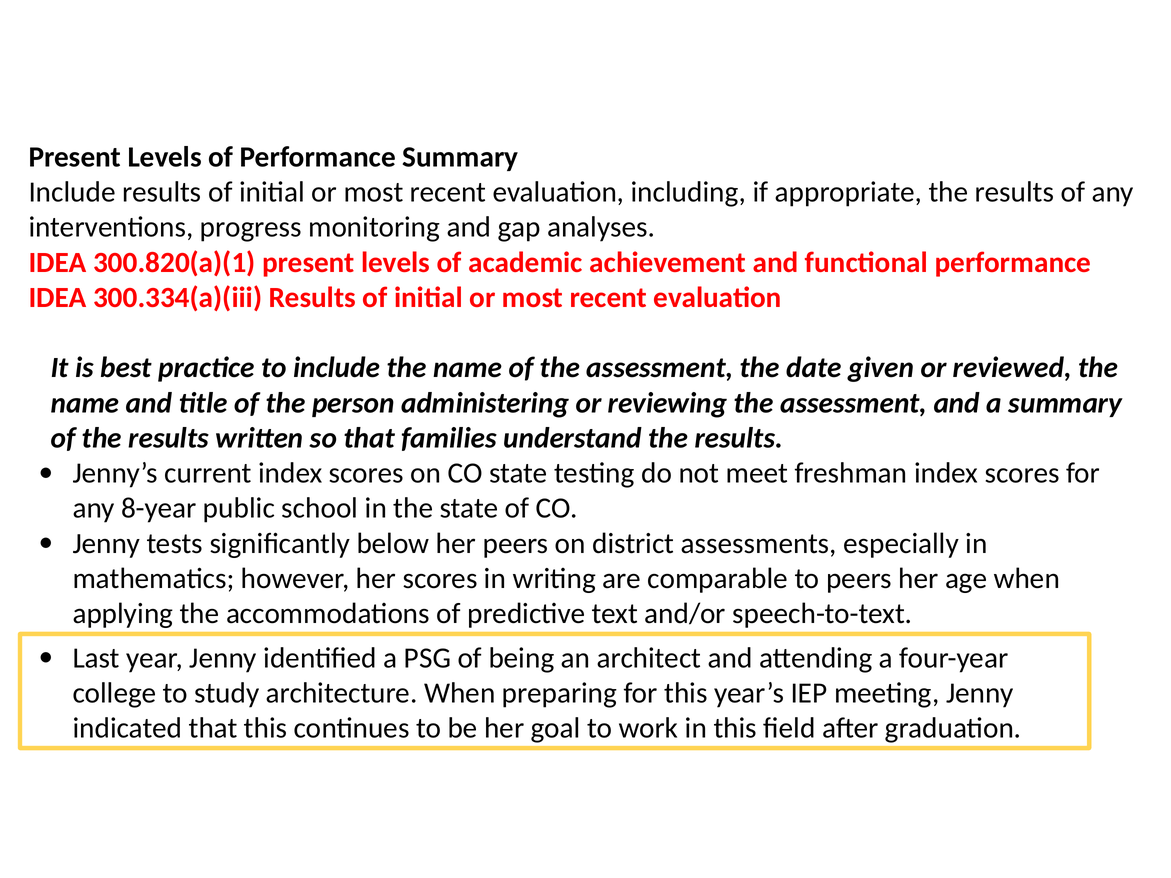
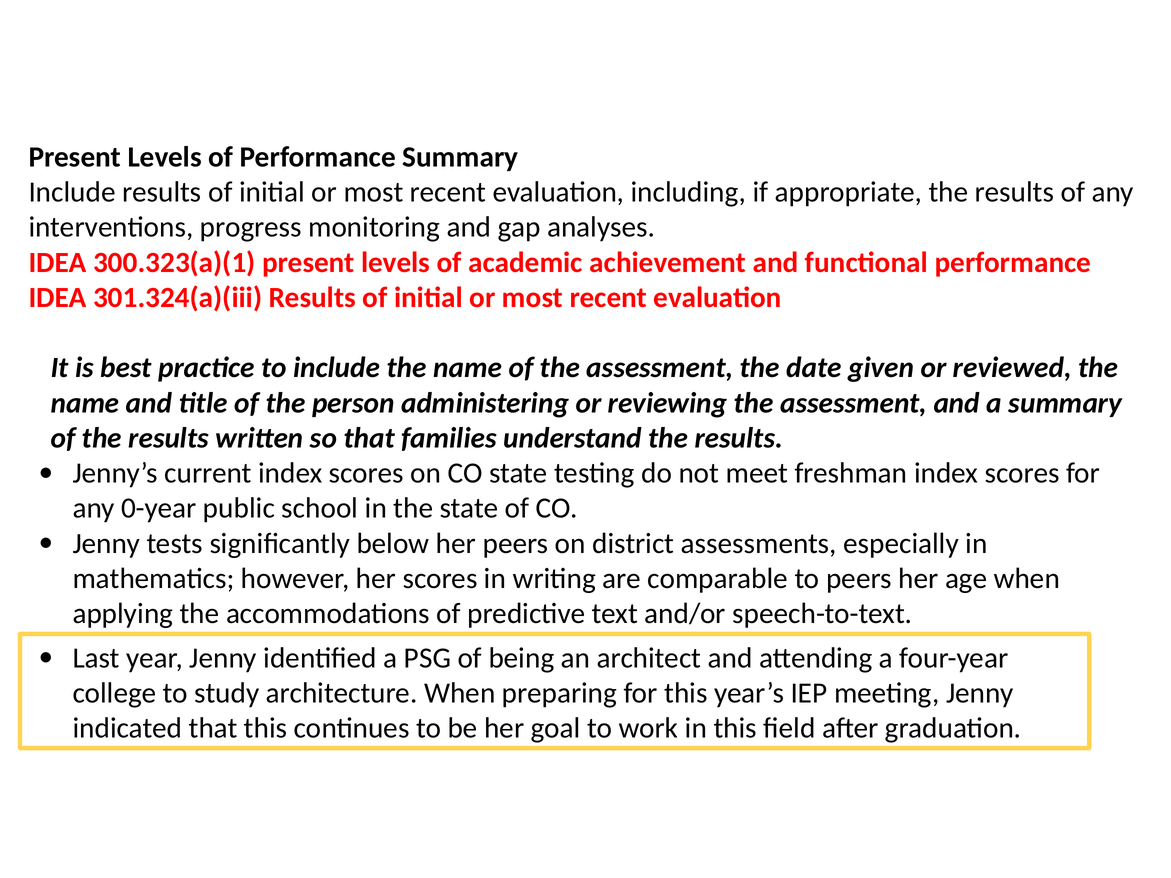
300.820(a)(1: 300.820(a)(1 -> 300.323(a)(1
300.334(a)(iii: 300.334(a)(iii -> 301.324(a)(iii
8-year: 8-year -> 0-year
